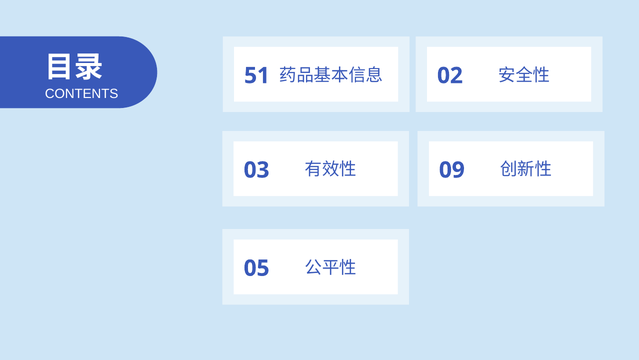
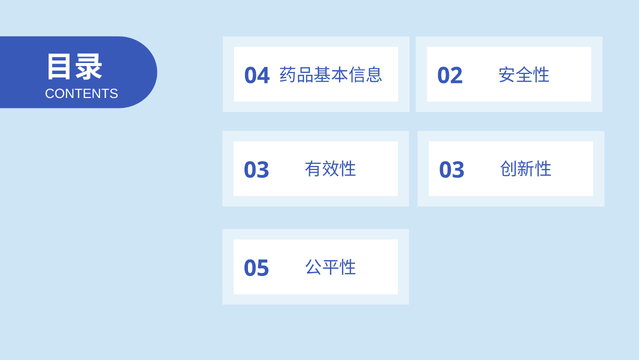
51: 51 -> 04
09 at (452, 170): 09 -> 03
